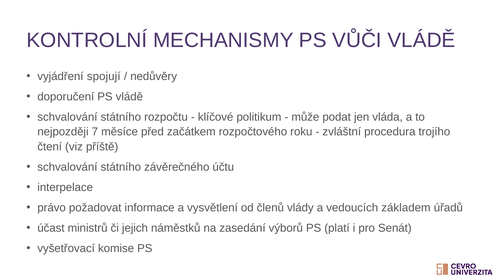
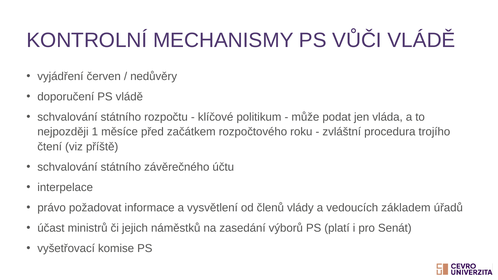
spojují: spojují -> červen
7: 7 -> 1
